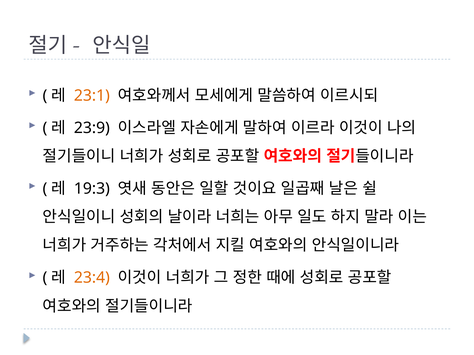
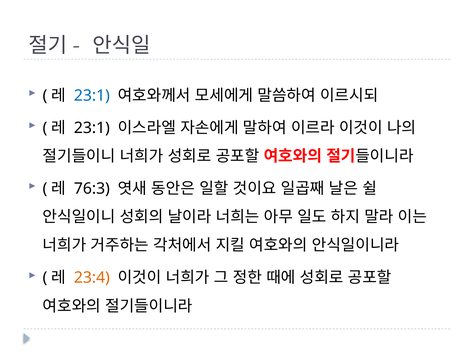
23:1 at (92, 96) colour: orange -> blue
23:9 at (92, 128): 23:9 -> 23:1
19:3: 19:3 -> 76:3
